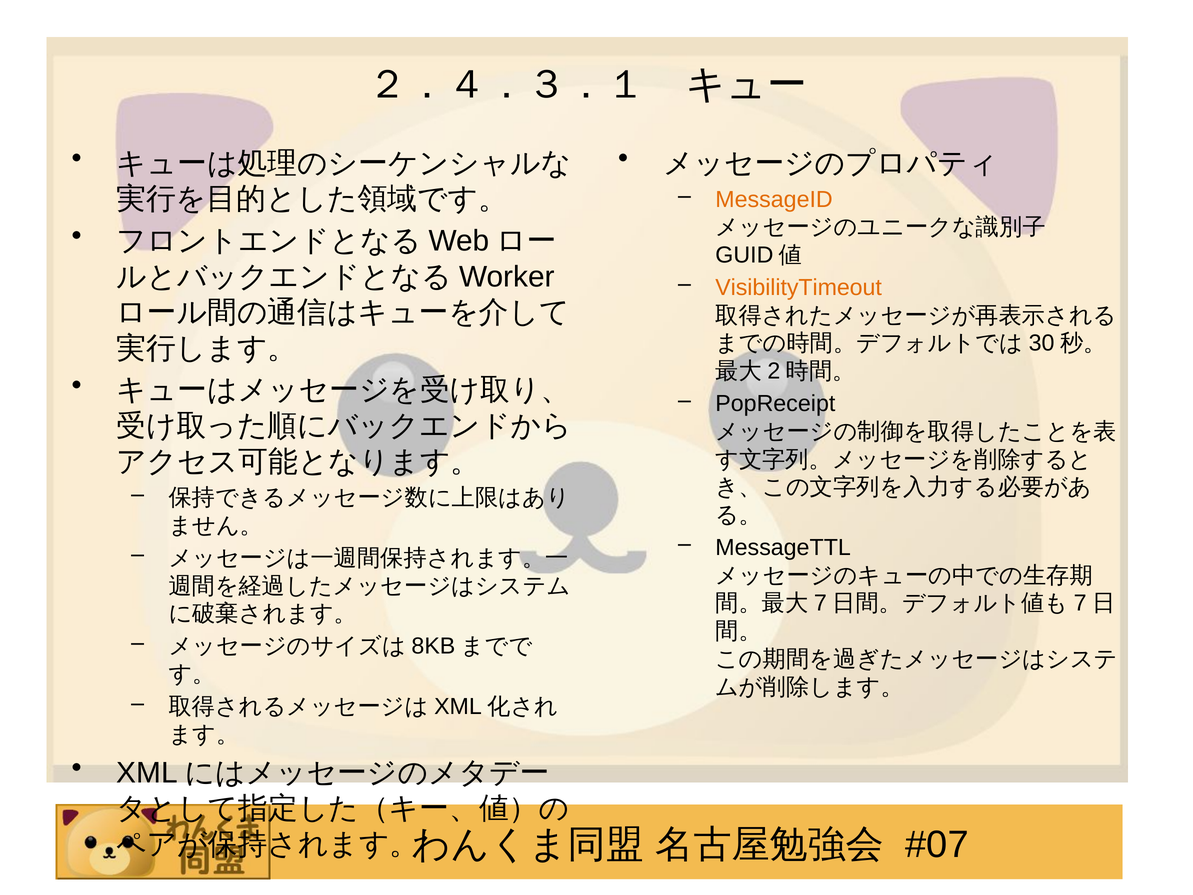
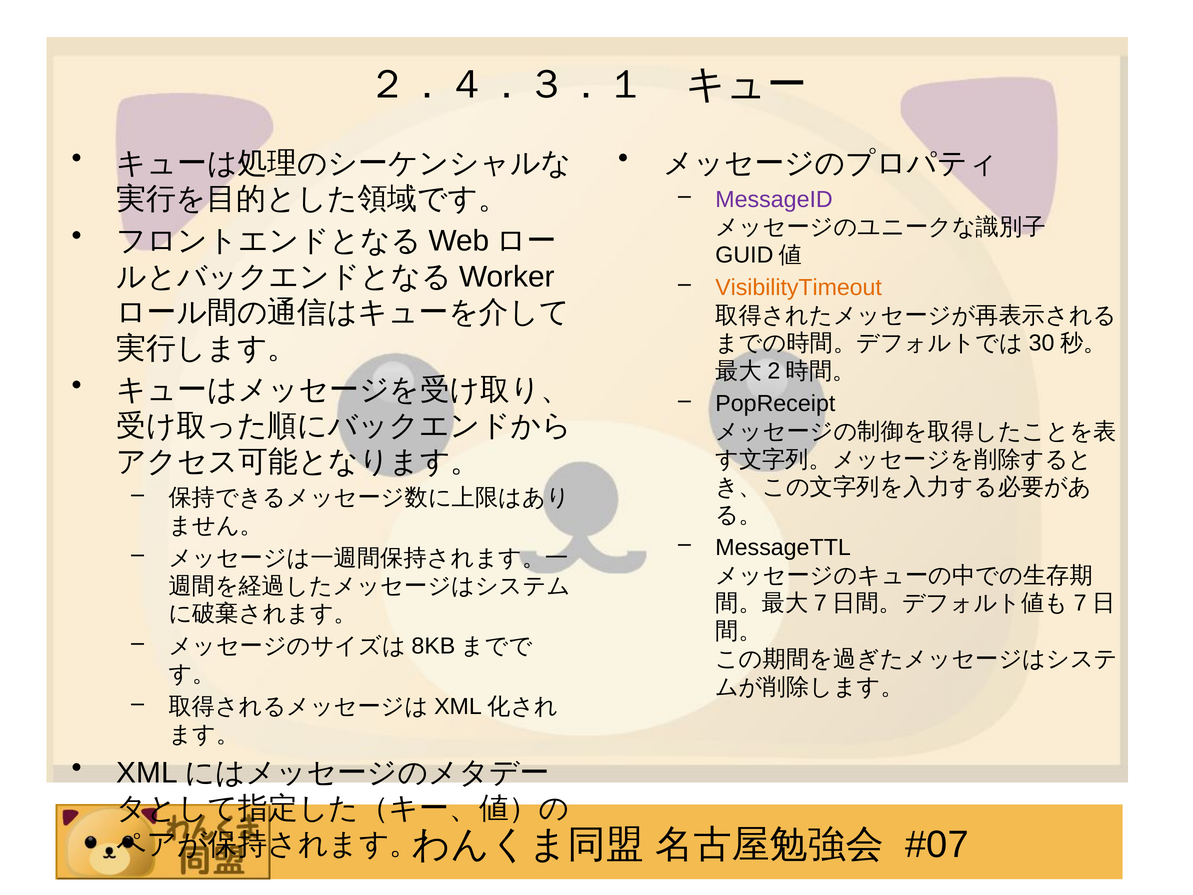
MessageID colour: orange -> purple
